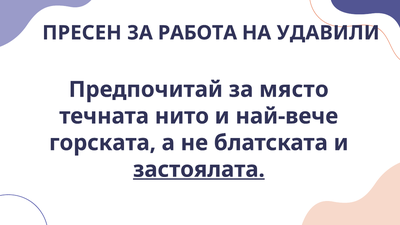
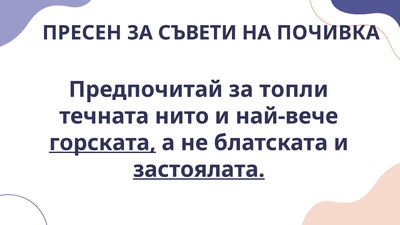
РАБОТА: РАБОТА -> СЪВЕТИ
УДАВИЛИ: УДАВИЛИ -> ПОЧИВКА
място: място -> топли
горската underline: none -> present
